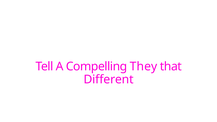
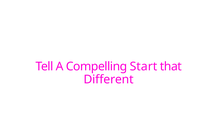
They: They -> Start
